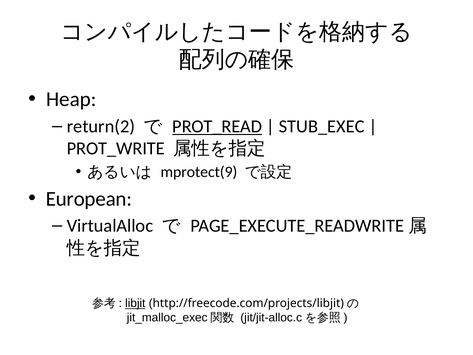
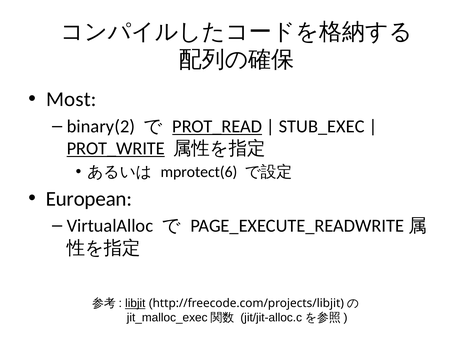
Heap: Heap -> Most
return(2: return(2 -> binary(2
PROT_WRITE underline: none -> present
mprotect(9: mprotect(9 -> mprotect(6
